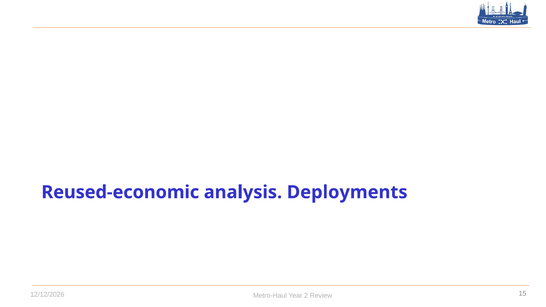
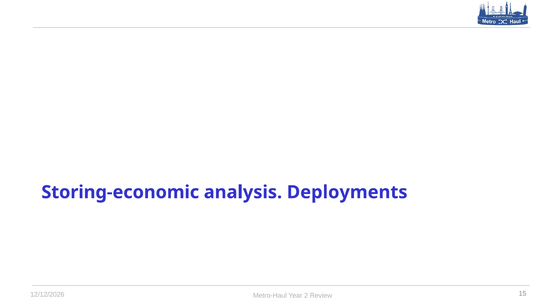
Reused-economic: Reused-economic -> Storing-economic
